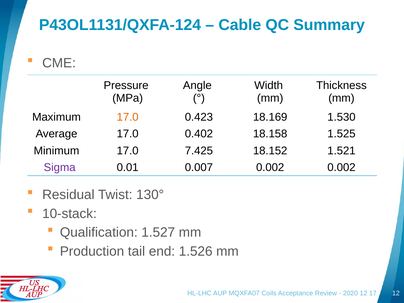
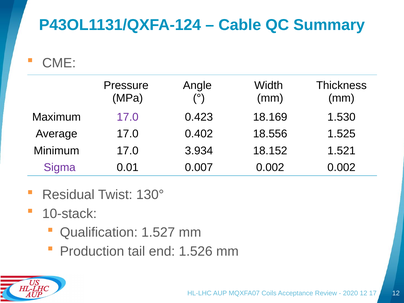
17.0 at (128, 117) colour: orange -> purple
18.158: 18.158 -> 18.556
7.425: 7.425 -> 3.934
